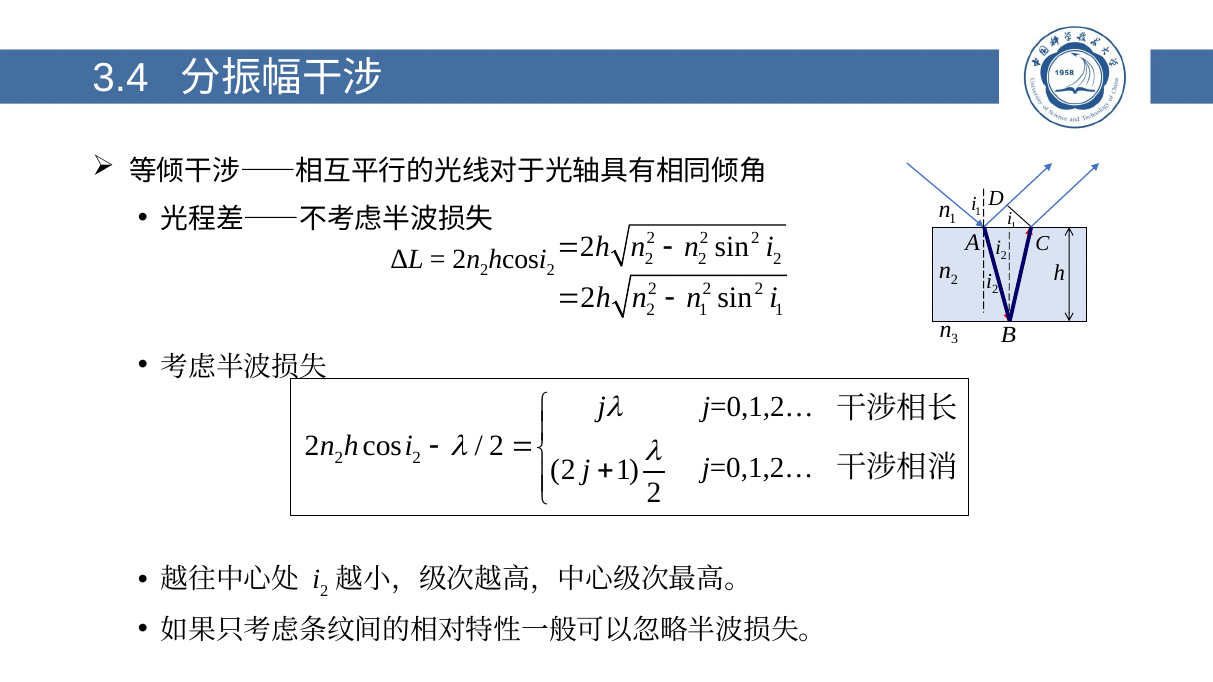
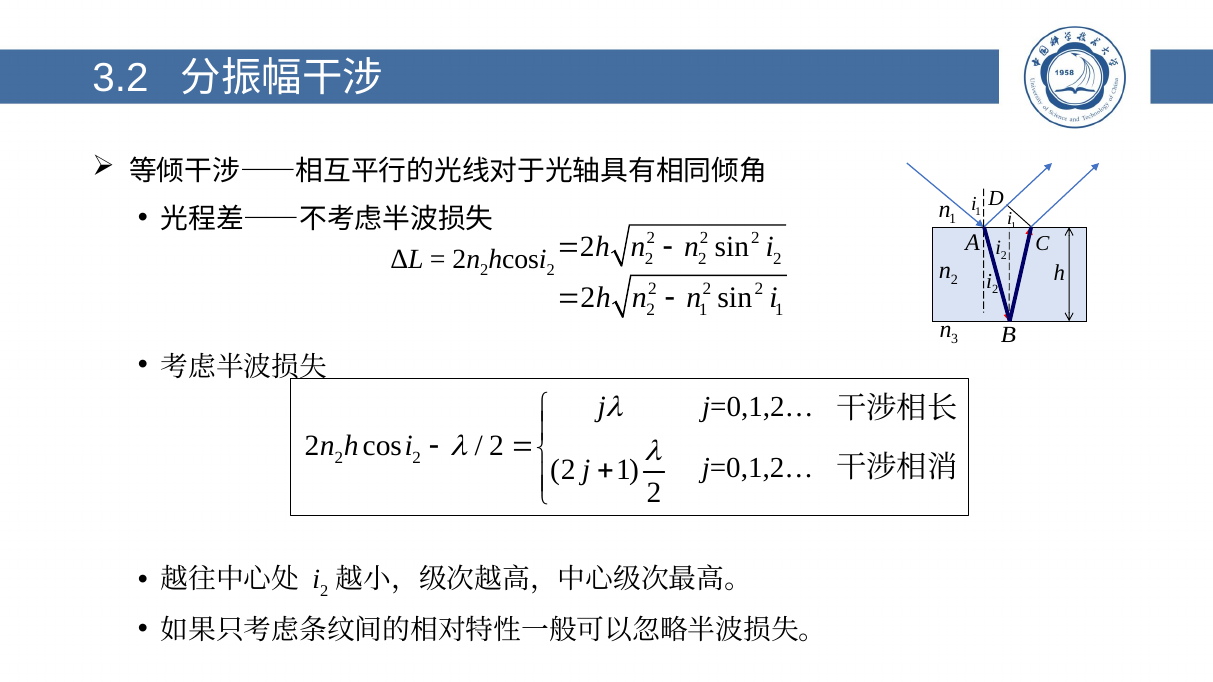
3.4: 3.4 -> 3.2
